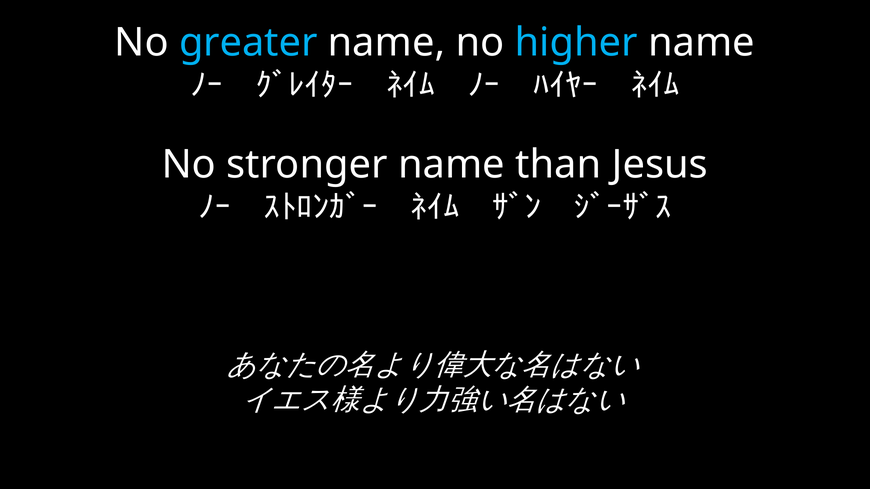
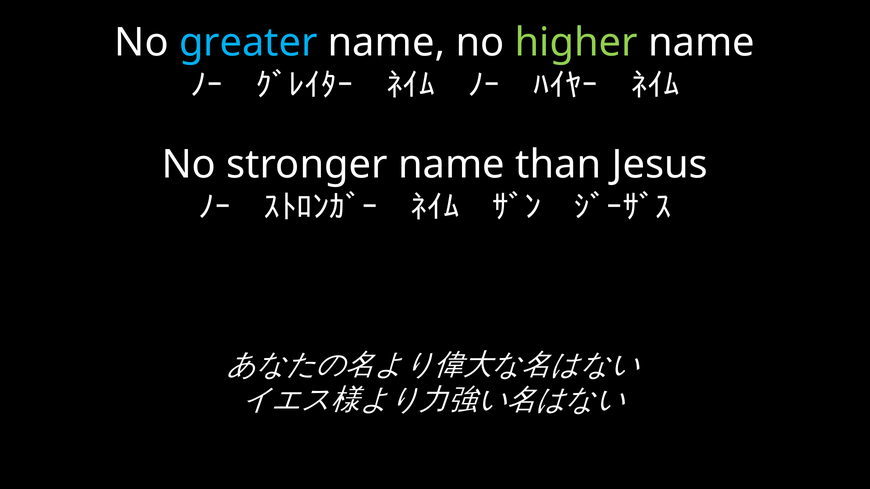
higher colour: light blue -> light green
